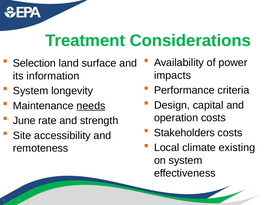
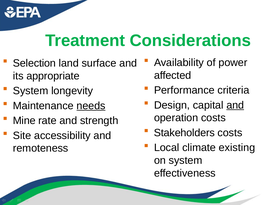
impacts: impacts -> affected
information: information -> appropriate
and at (235, 105) underline: none -> present
June: June -> Mine
